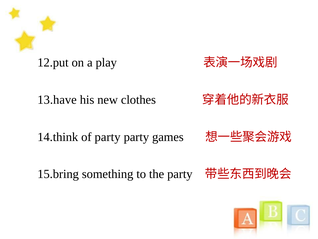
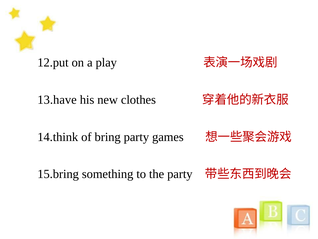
of party: party -> bring
